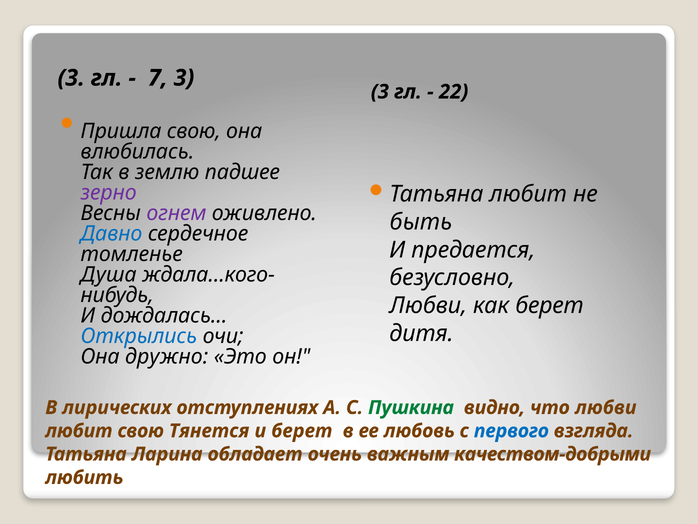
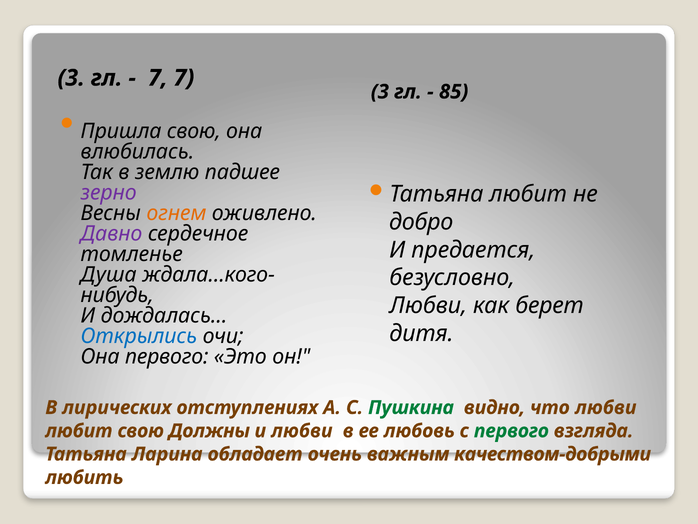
7 3: 3 -> 7
22: 22 -> 85
огнем colour: purple -> orange
быть: быть -> добро
Давно colour: blue -> purple
Она дружно: дружно -> первого
Тянется: Тянется -> Должны
и берет: берет -> любви
первого at (511, 430) colour: blue -> green
